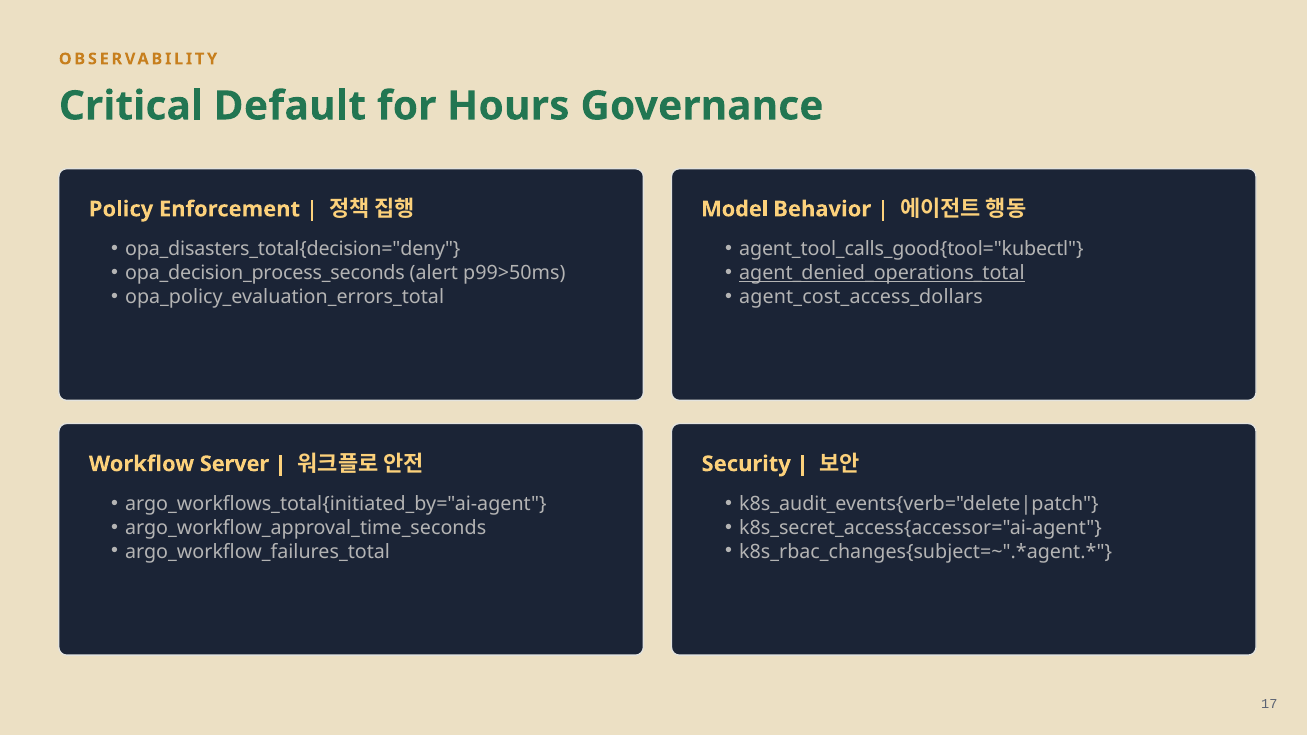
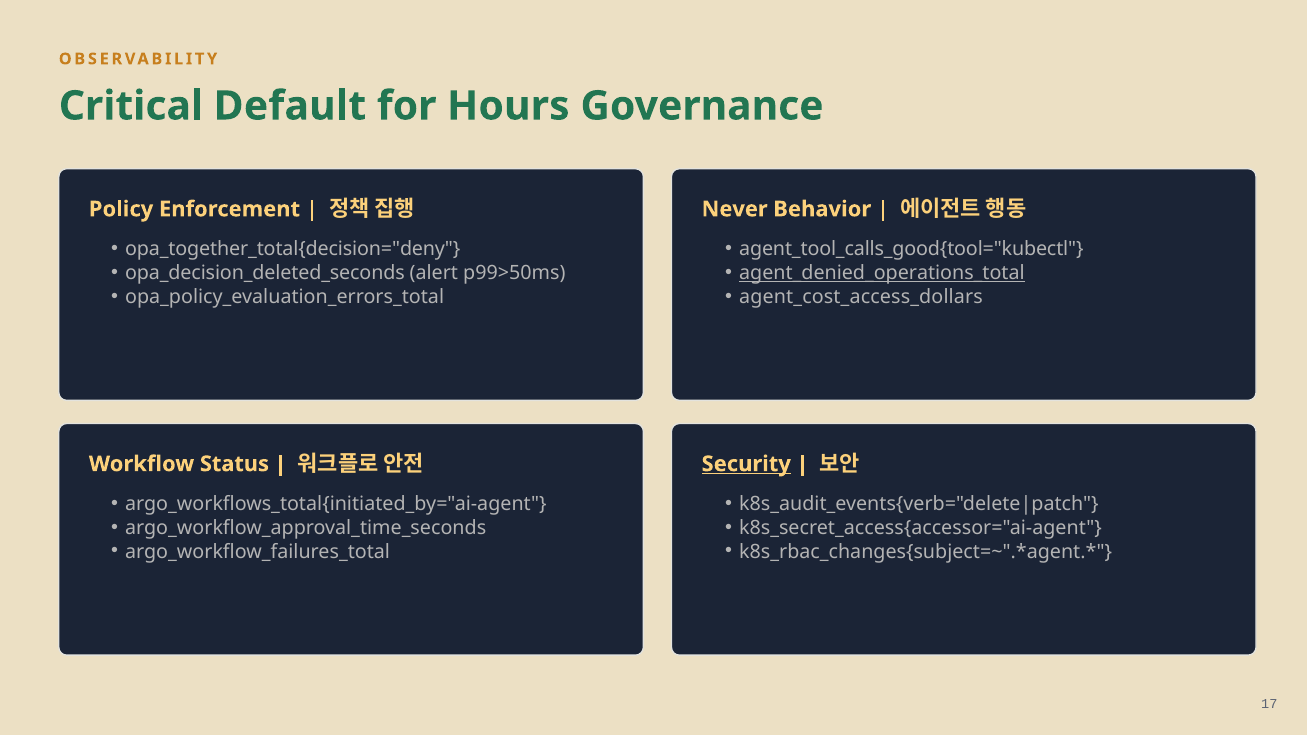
Model: Model -> Never
opa_disasters_total{decision="deny: opa_disasters_total{decision="deny -> opa_together_total{decision="deny
opa_decision_process_seconds: opa_decision_process_seconds -> opa_decision_deleted_seconds
Server: Server -> Status
Security underline: none -> present
